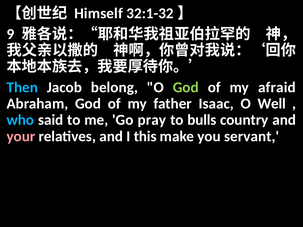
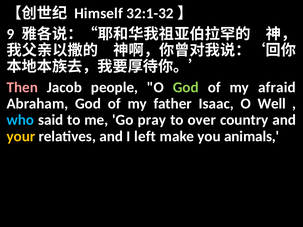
Then colour: light blue -> pink
belong: belong -> people
bulls: bulls -> over
your colour: pink -> yellow
this: this -> left
servant: servant -> animals
